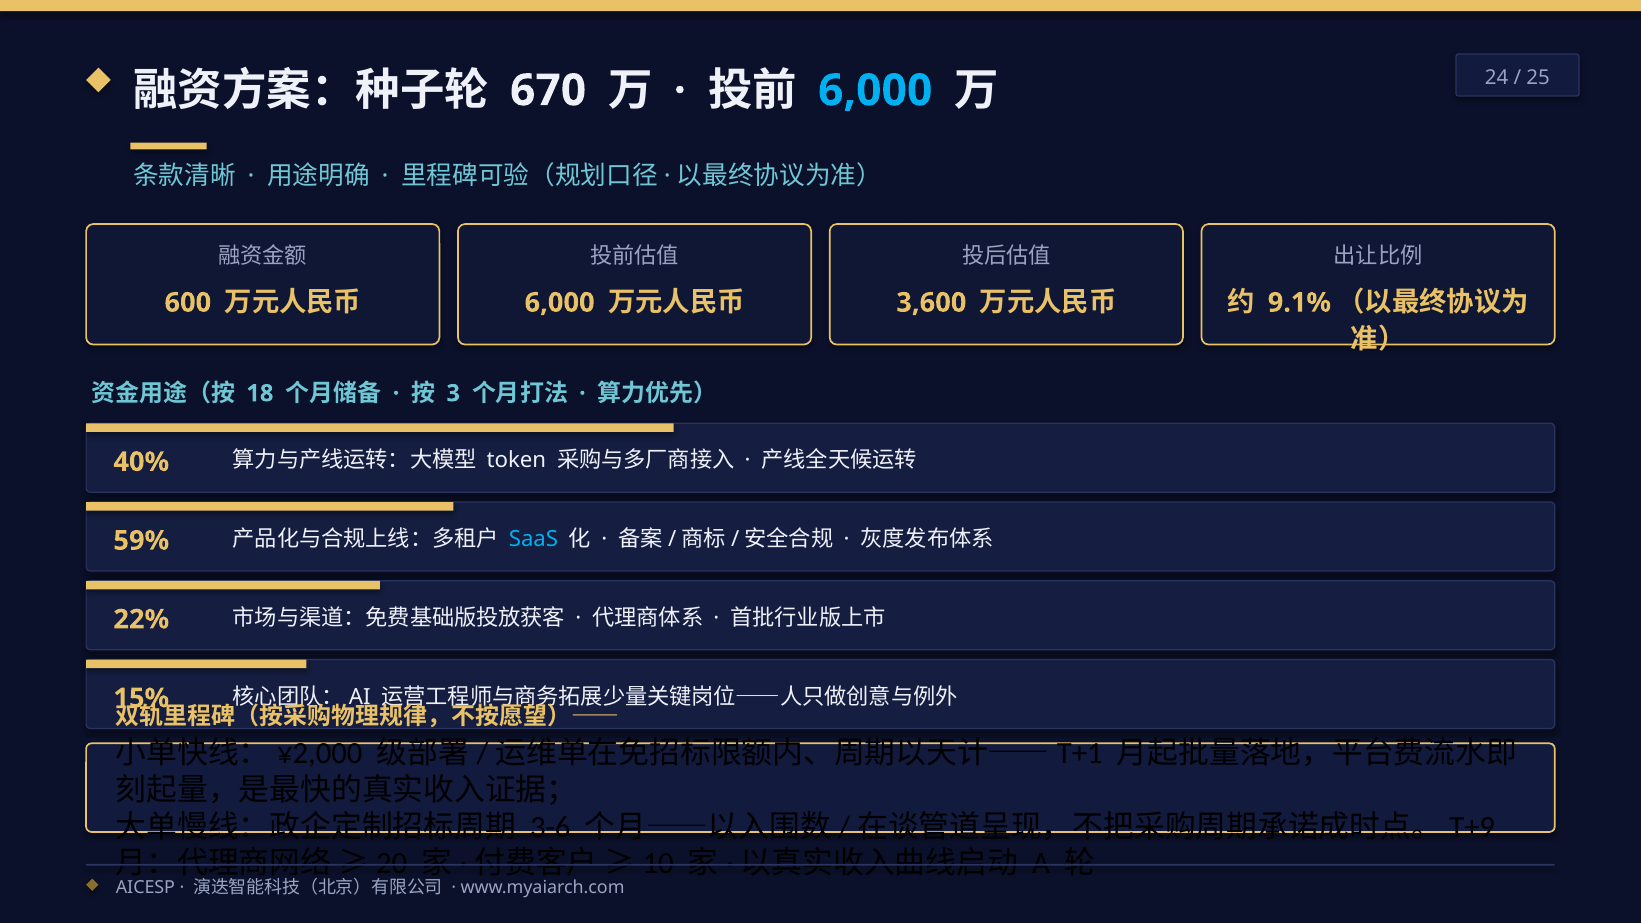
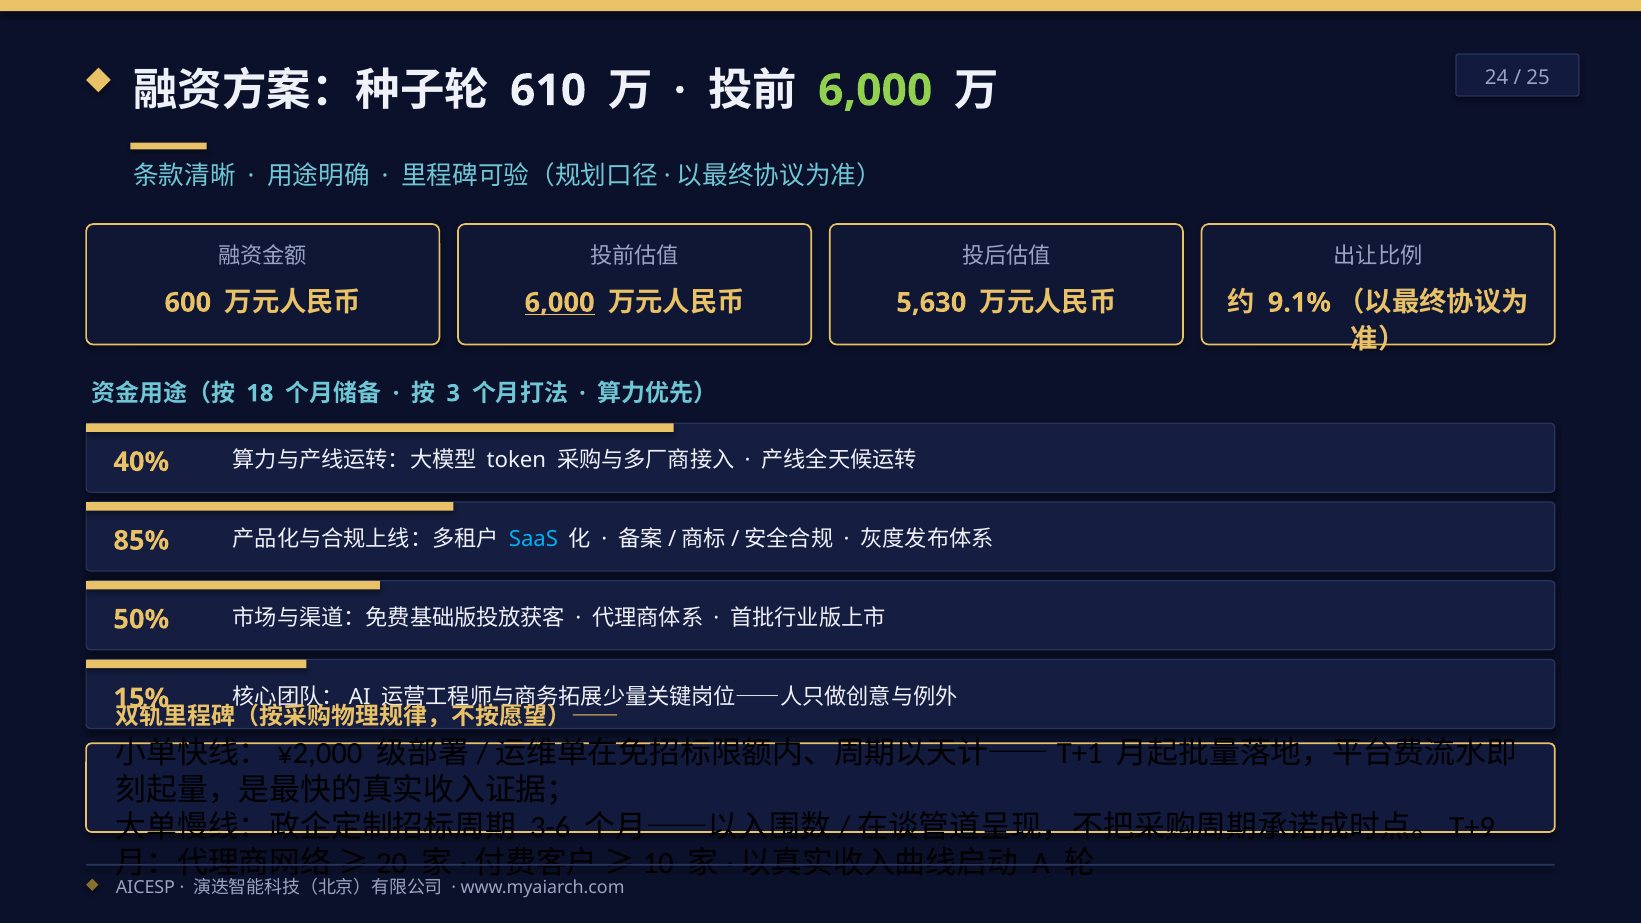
670: 670 -> 610
6,000 at (875, 91) colour: light blue -> light green
6,000 at (560, 303) underline: none -> present
3,600: 3,600 -> 5,630
59%: 59% -> 85%
22%: 22% -> 50%
